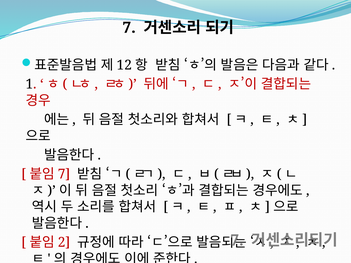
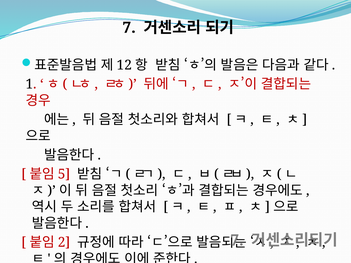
7 at (64, 174): 7 -> 5
